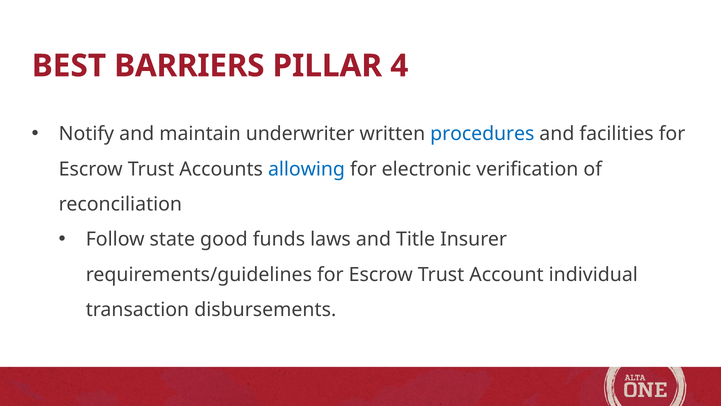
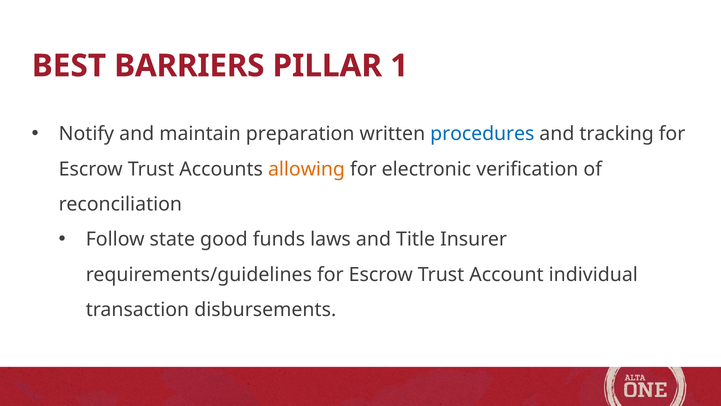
4: 4 -> 1
underwriter: underwriter -> preparation
facilities: facilities -> tracking
allowing colour: blue -> orange
